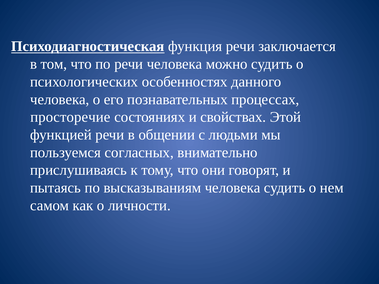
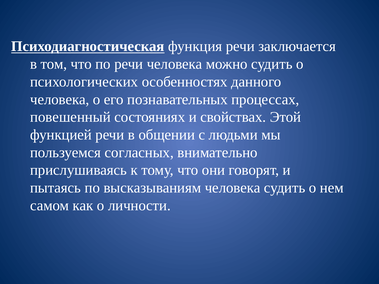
просторечие: просторечие -> повешенный
